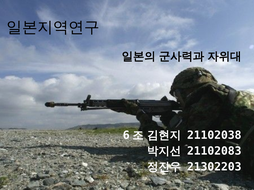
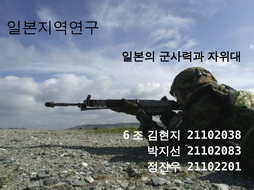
21302203: 21302203 -> 21102201
